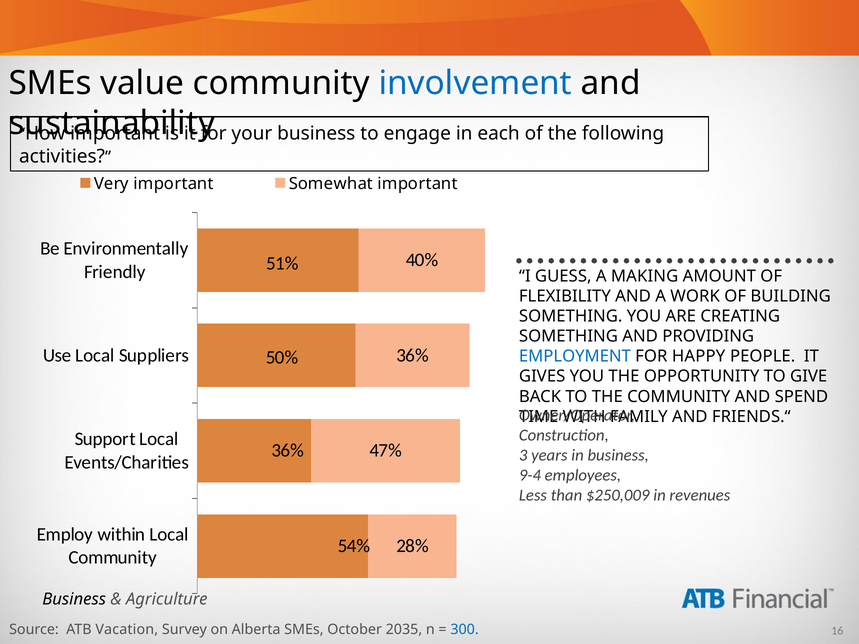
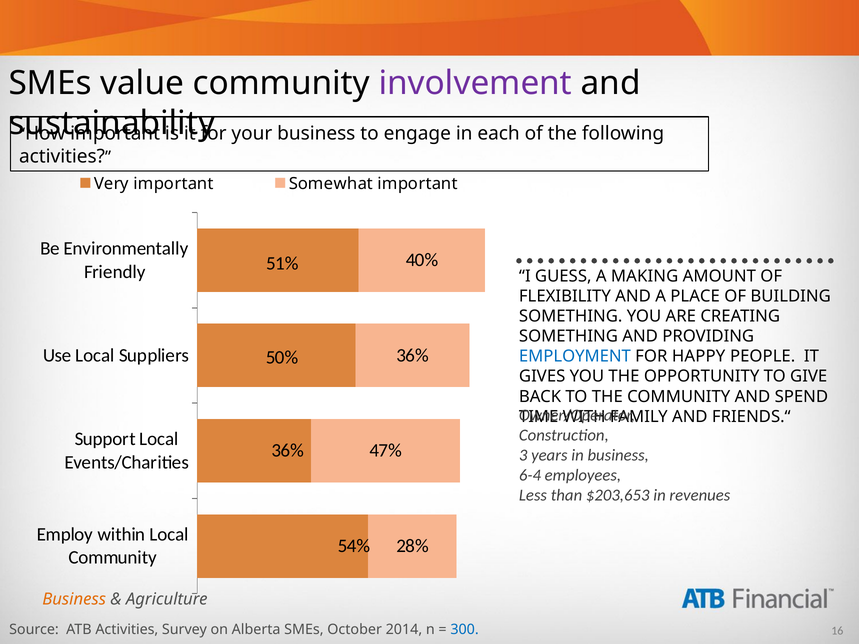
involvement colour: blue -> purple
WORK: WORK -> PLACE
9-4: 9-4 -> 6-4
$250,009: $250,009 -> $203,653
Business at (74, 599) colour: black -> orange
ATB Vacation: Vacation -> Activities
2035: 2035 -> 2014
